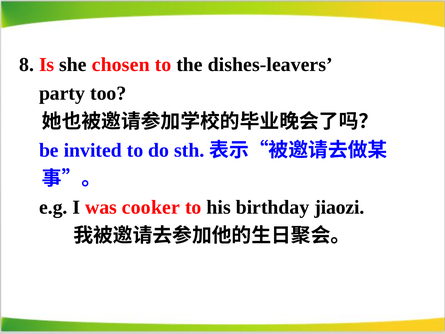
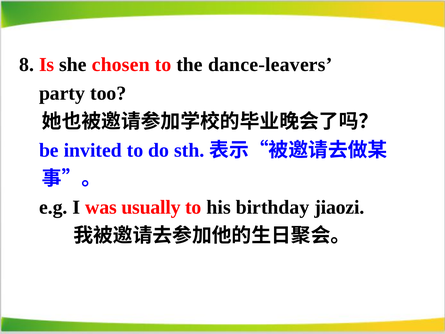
dishes-leavers: dishes-leavers -> dance-leavers
cooker: cooker -> usually
